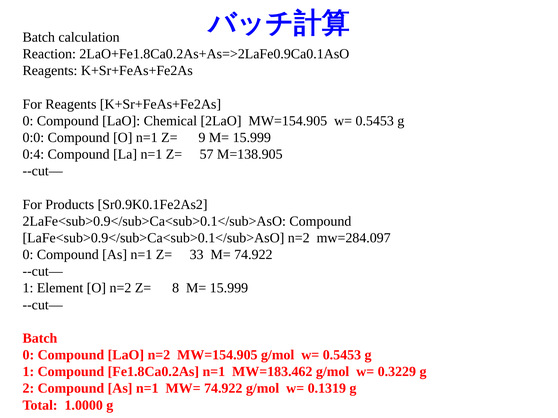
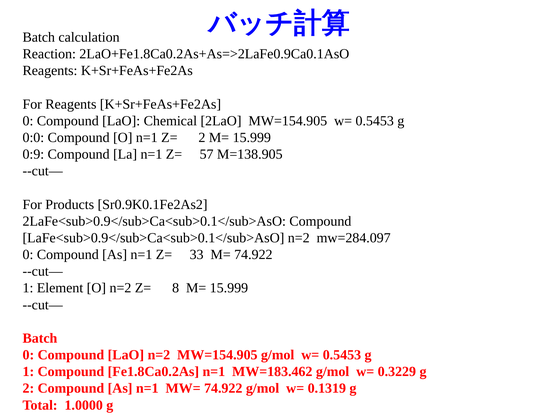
Z= 9: 9 -> 2
0:4: 0:4 -> 0:9
